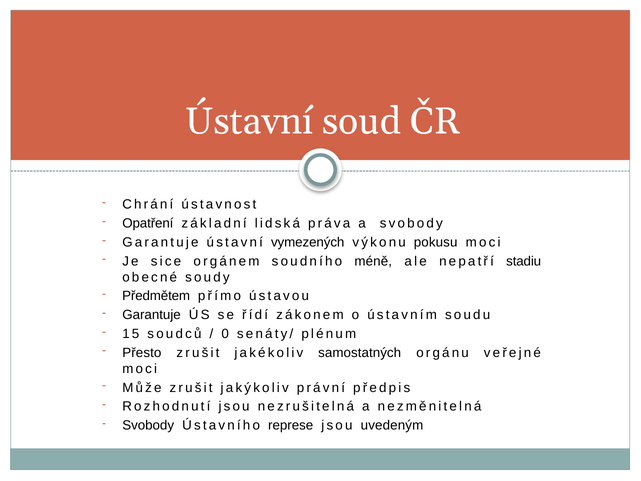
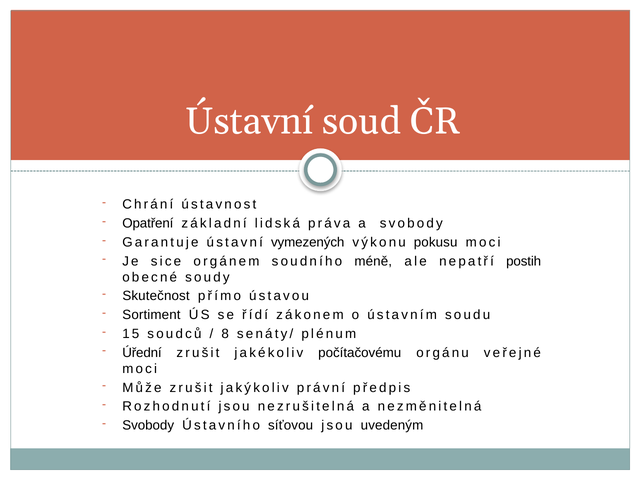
stadiu: stadiu -> postih
Předmětem: Předmětem -> Skutečnost
Garantuje at (152, 315): Garantuje -> Sortiment
0: 0 -> 8
Přesto: Přesto -> Úřední
samostatných: samostatných -> počítačovému
represe: represe -> síťovou
